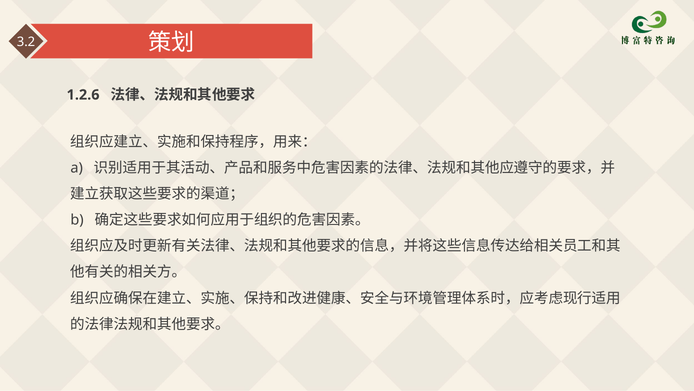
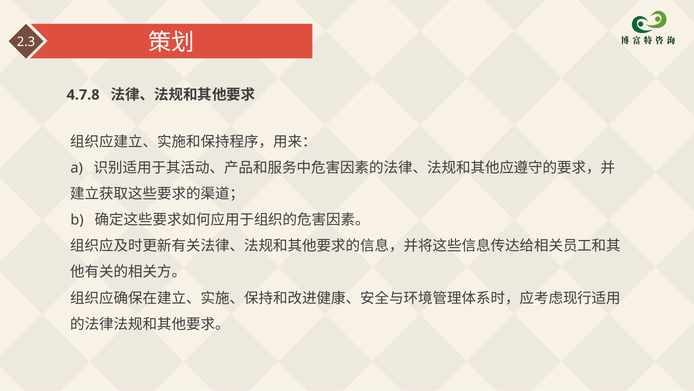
3.2: 3.2 -> 2.3
1.2.6: 1.2.6 -> 4.7.8
